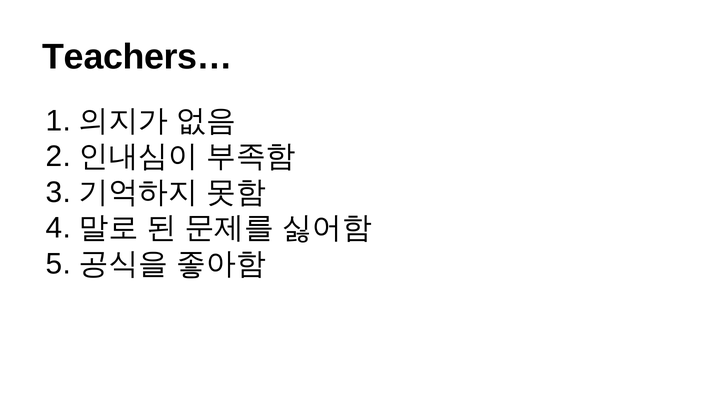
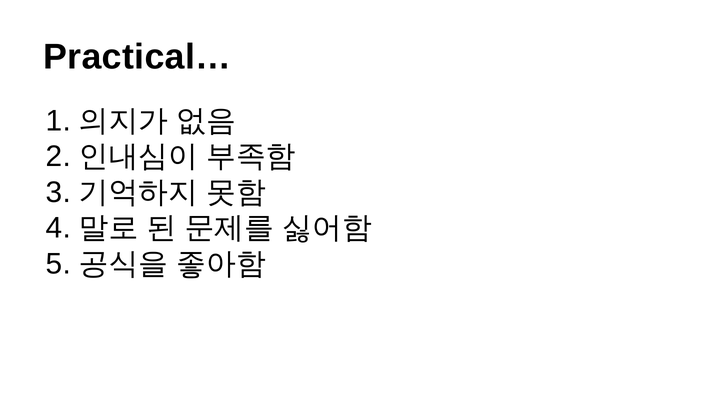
Teachers…: Teachers… -> Practical…
